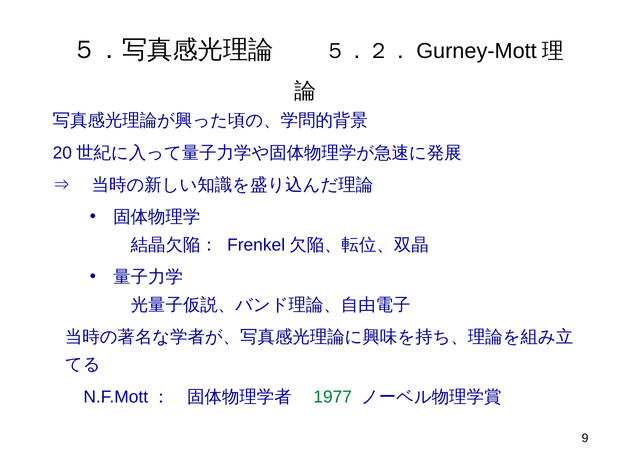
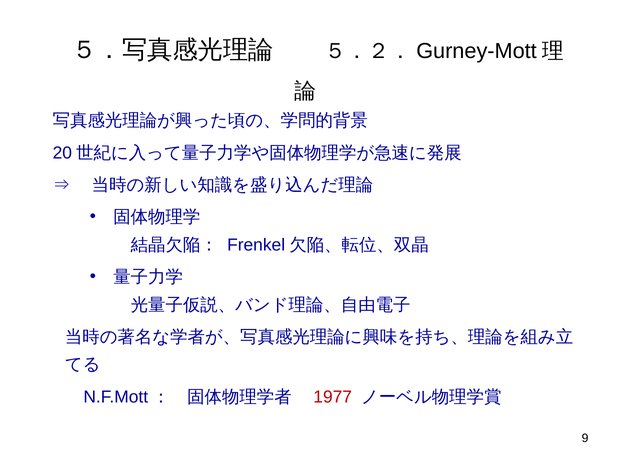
1977 colour: green -> red
